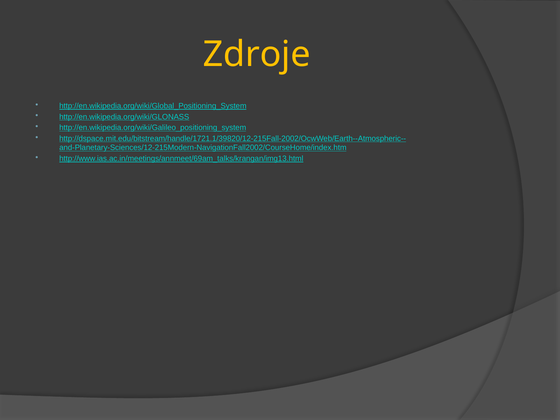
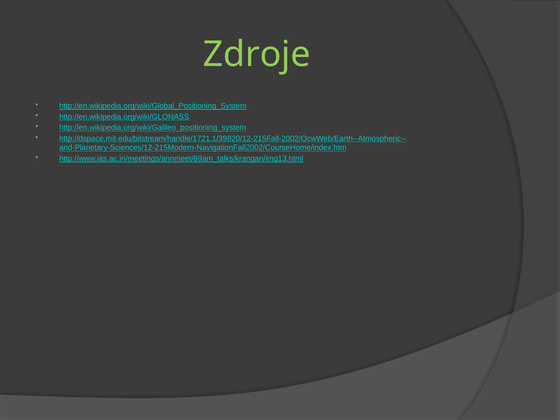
Zdroje colour: yellow -> light green
